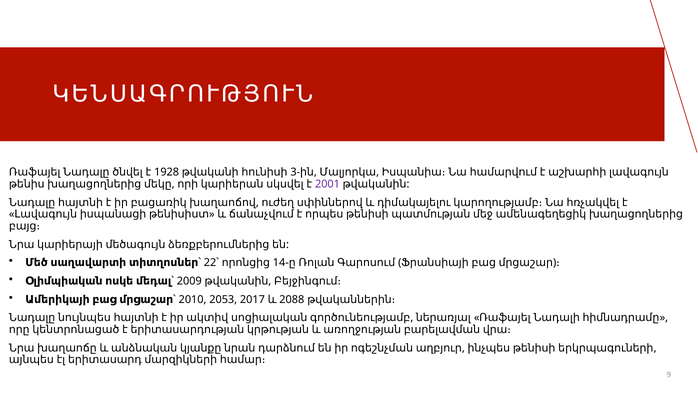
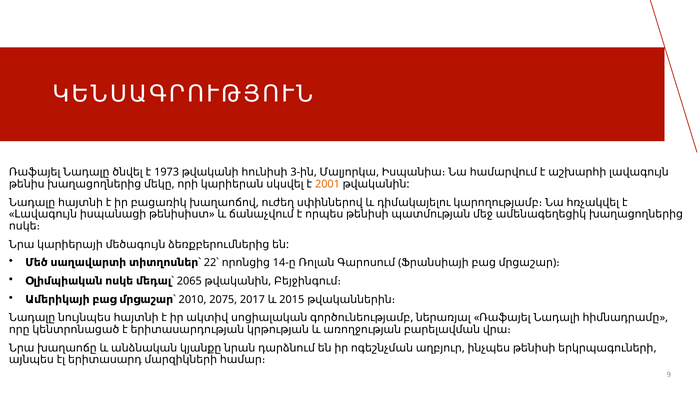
1928: 1928 -> 1973
2001 colour: purple -> orange
բայց։: բայց։ -> ոսկե։
2009: 2009 -> 2065
2053: 2053 -> 2075
2088: 2088 -> 2015
